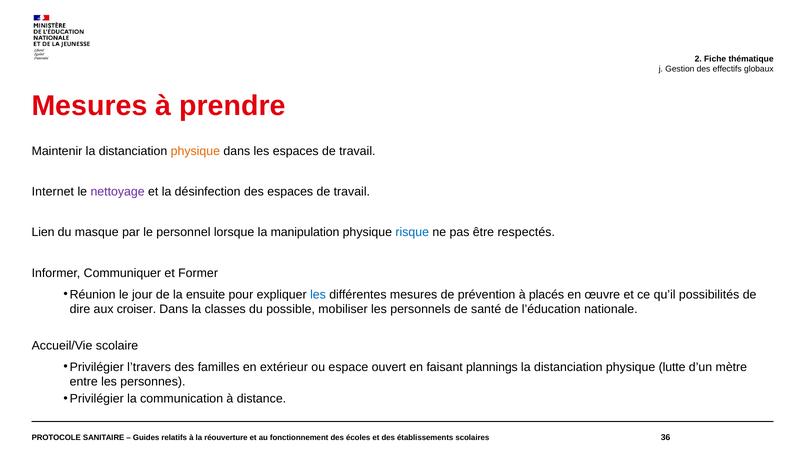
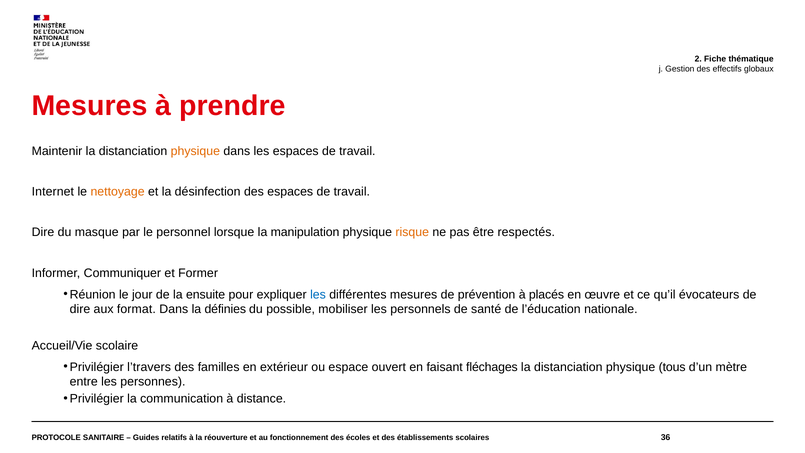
nettoyage colour: purple -> orange
Lien at (43, 232): Lien -> Dire
risque colour: blue -> orange
possibilités: possibilités -> évocateurs
croiser: croiser -> format
classes: classes -> définies
plannings: plannings -> fléchages
lutte: lutte -> tous
